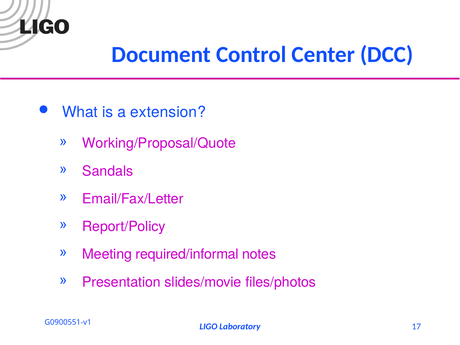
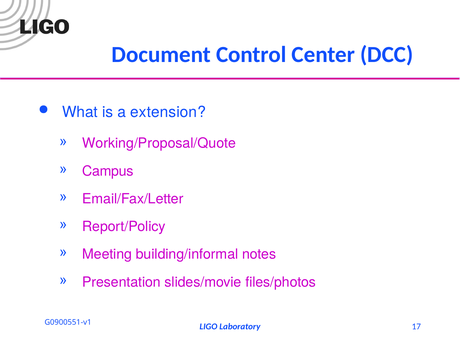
Sandals: Sandals -> Campus
required/informal: required/informal -> building/informal
